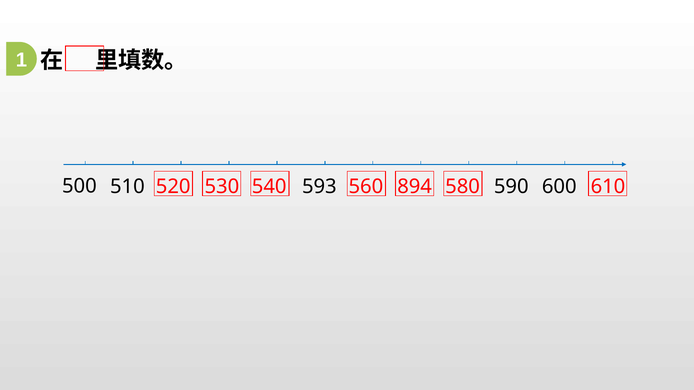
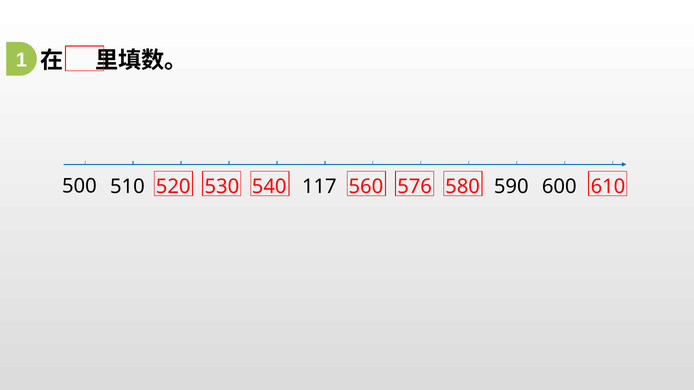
593: 593 -> 117
894: 894 -> 576
